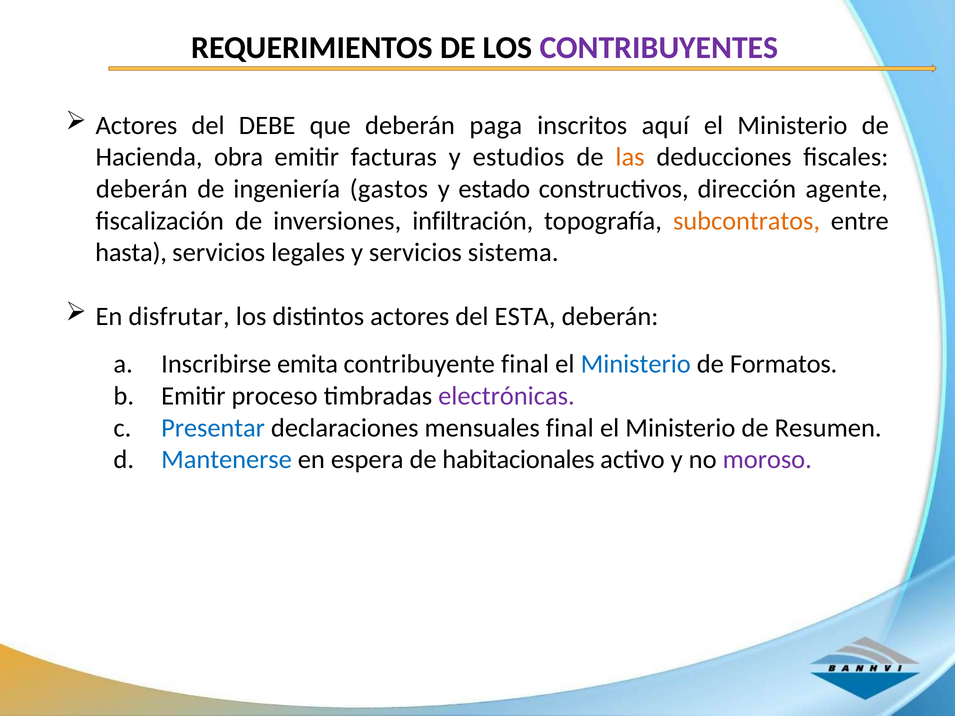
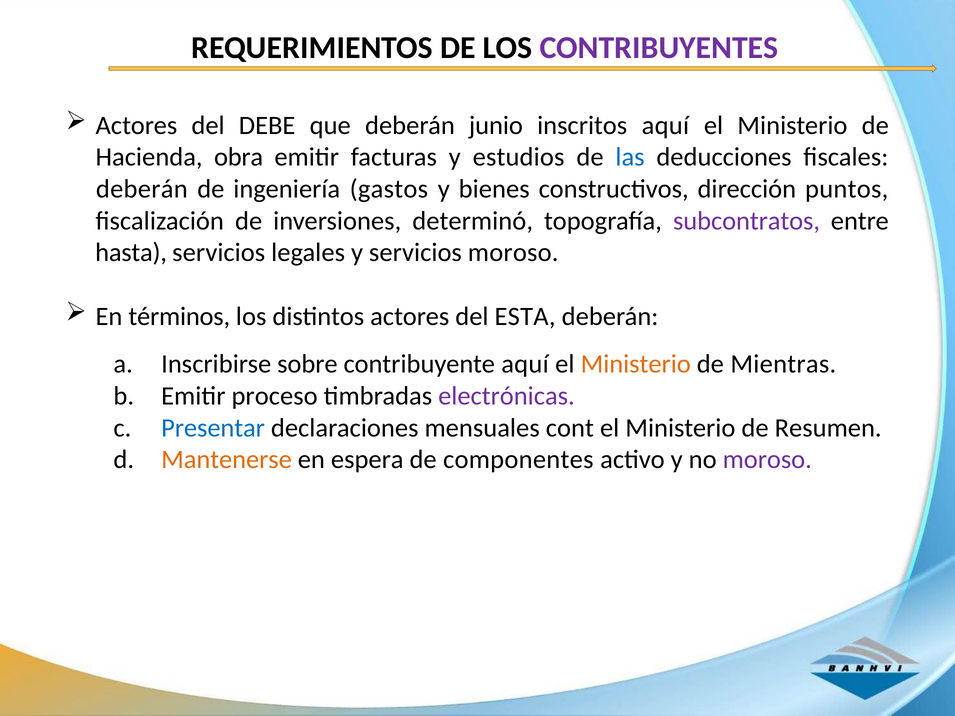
paga: paga -> junio
las colour: orange -> blue
estado: estado -> bienes
agente: agente -> puntos
infiltración: infiltración -> determinó
subcontratos colour: orange -> purple
servicios sistema: sistema -> moroso
disfrutar: disfrutar -> términos
emita: emita -> sobre
contribuyente final: final -> aquí
Ministerio at (636, 364) colour: blue -> orange
Formatos: Formatos -> Mientras
mensuales final: final -> cont
Mantenerse colour: blue -> orange
habitacionales: habitacionales -> componentes
